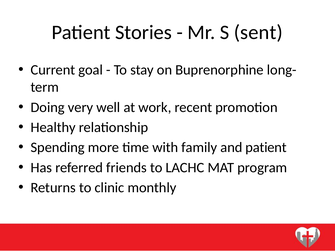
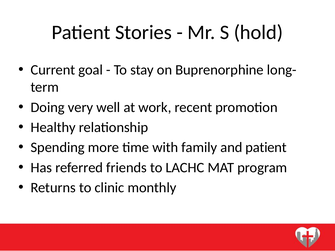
sent: sent -> hold
